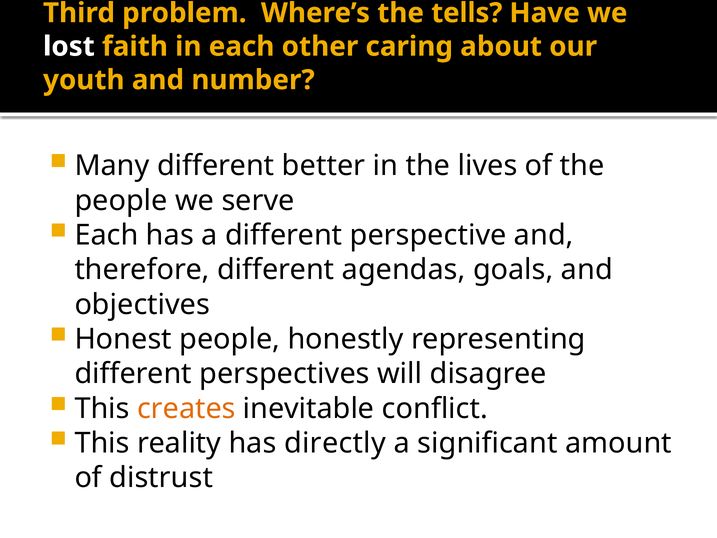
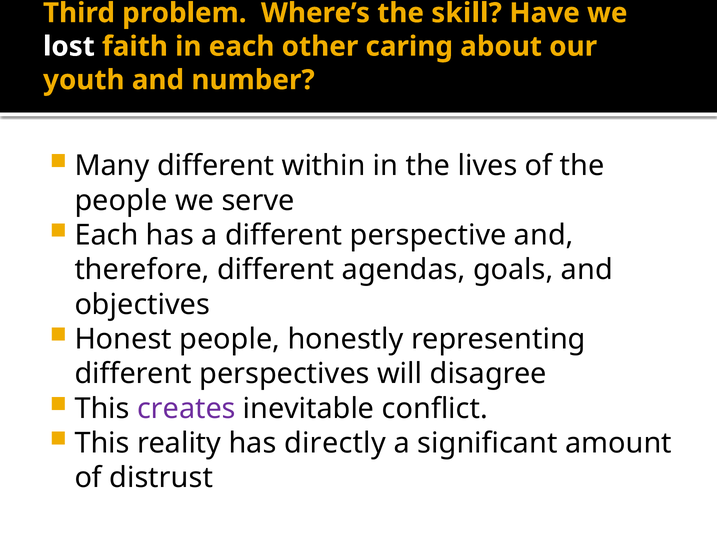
tells: tells -> skill
better: better -> within
creates colour: orange -> purple
